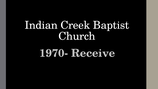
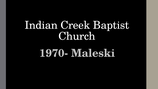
Receive: Receive -> Maleski
